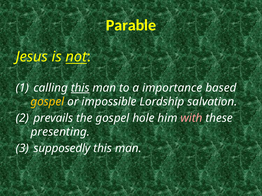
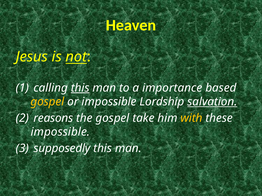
Parable: Parable -> Heaven
salvation underline: none -> present
prevails: prevails -> reasons
hole: hole -> take
with colour: pink -> yellow
presenting at (60, 132): presenting -> impossible
